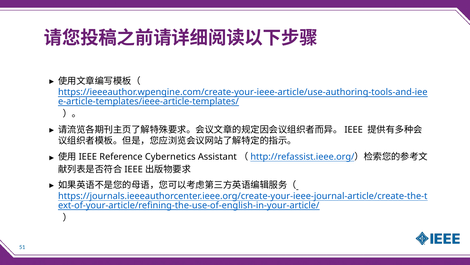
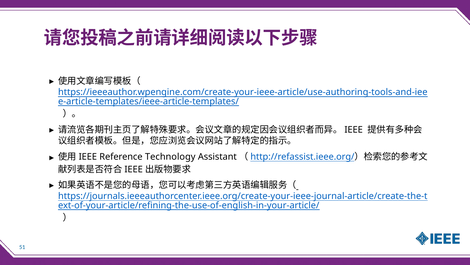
Cybernetics: Cybernetics -> Technology
